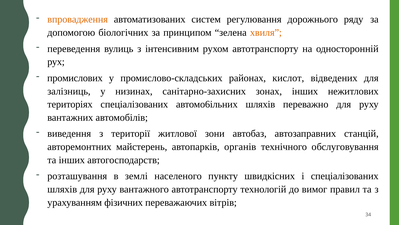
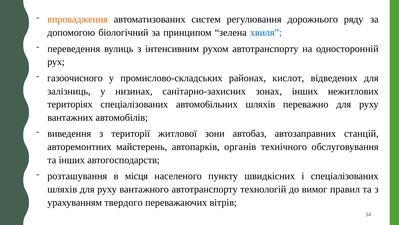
біологічних: біологічних -> біологічний
хвиля colour: orange -> blue
промисловиx: промисловиx -> газоочисного
землі: землі -> місця
фізичних: фізичних -> твердого
